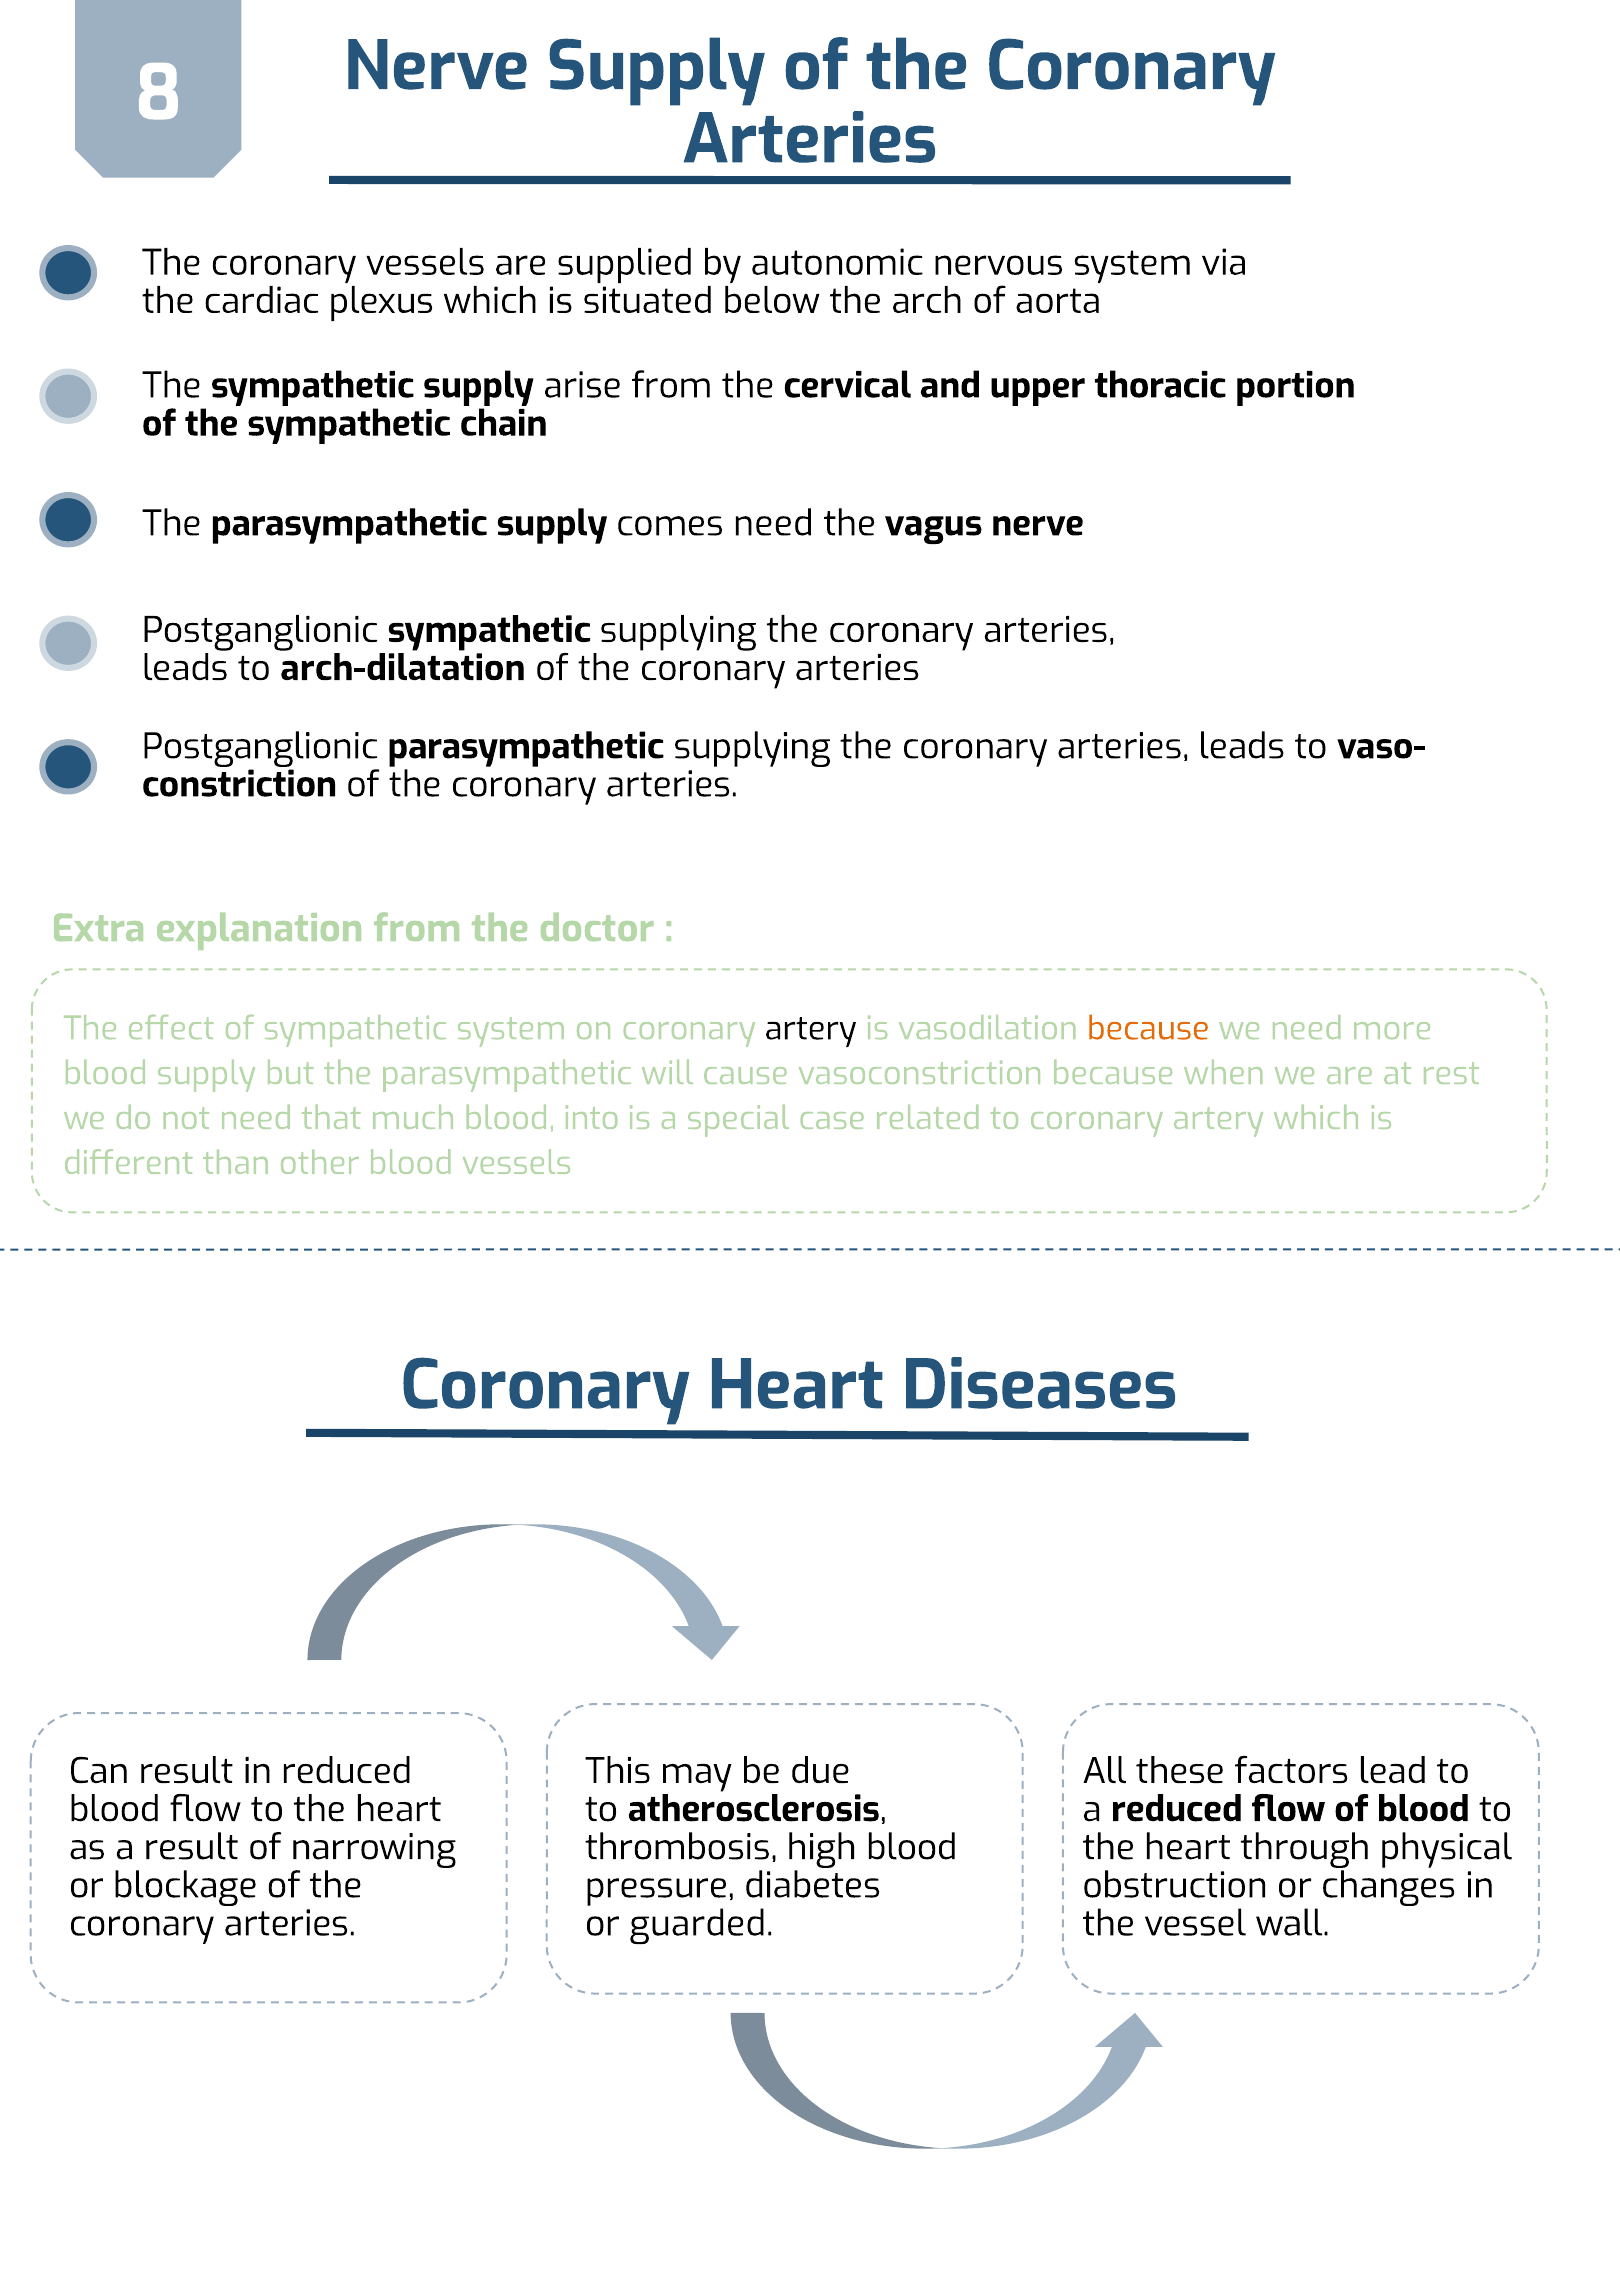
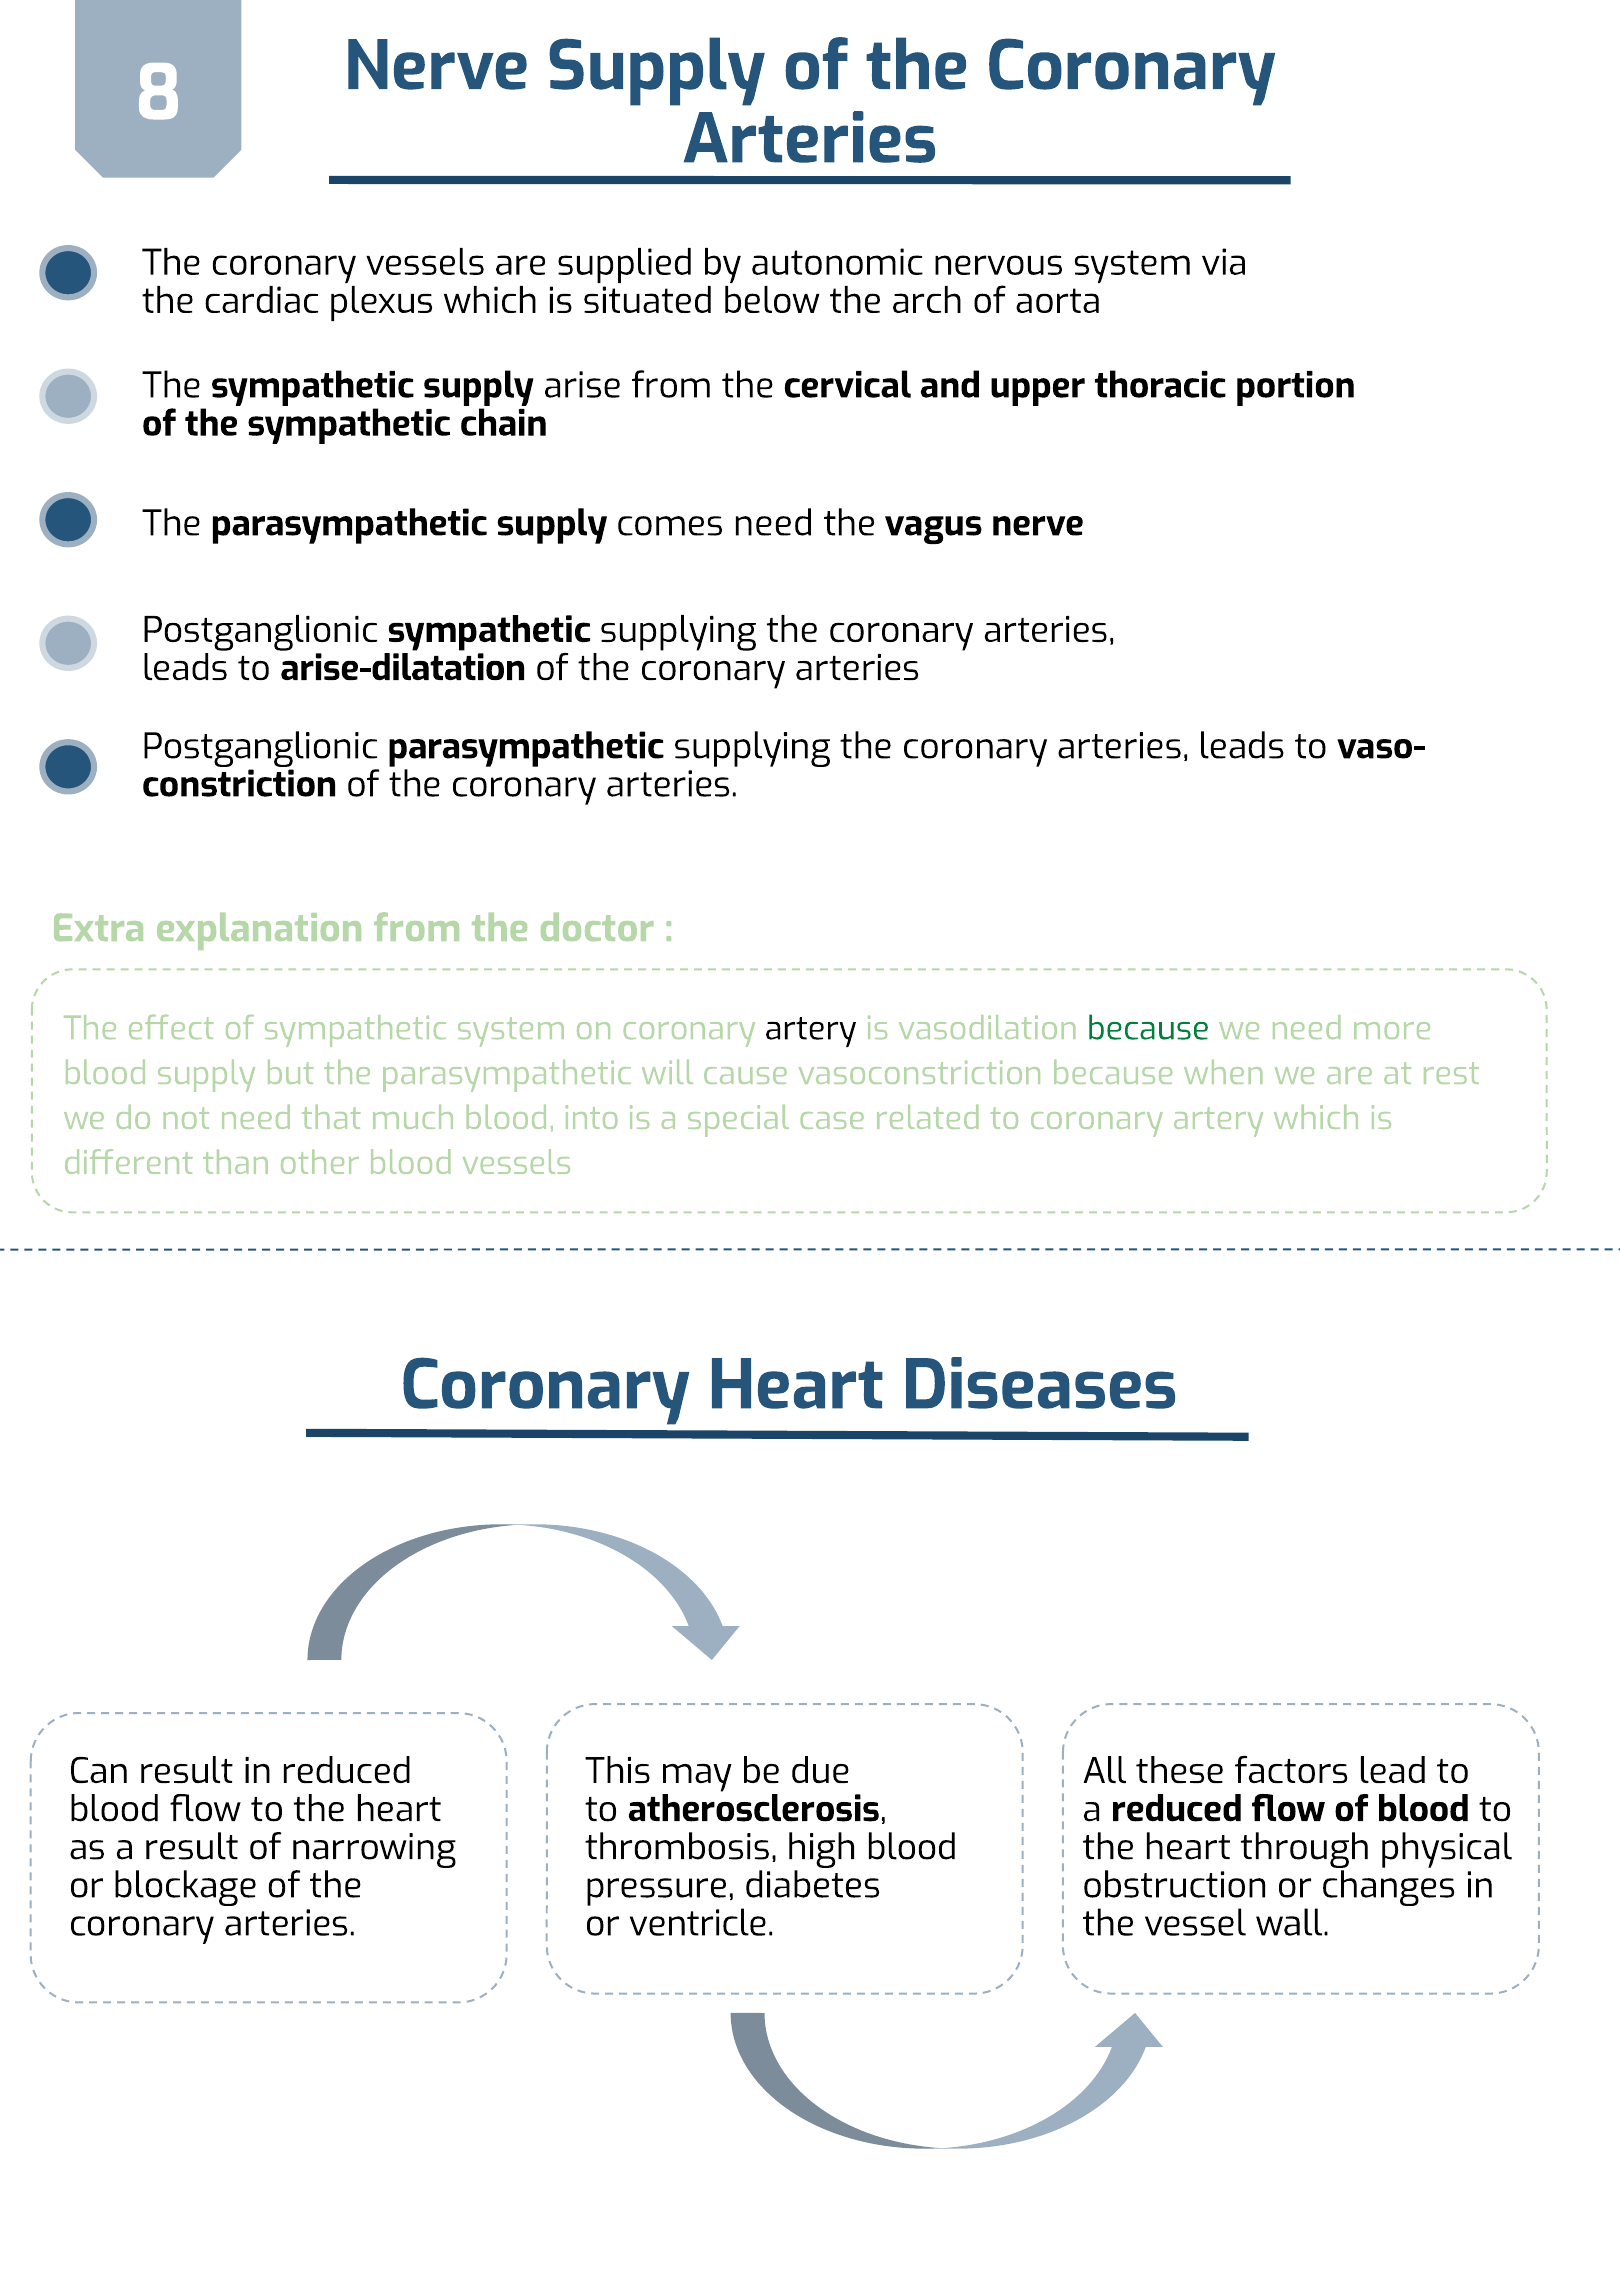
arch-dilatation: arch-dilatation -> arise-dilatation
because at (1148, 1028) colour: orange -> green
guarded: guarded -> ventricle
